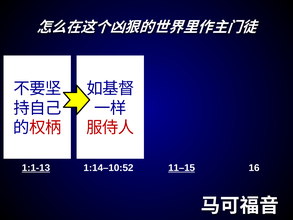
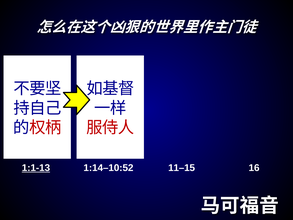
11–15 underline: present -> none
